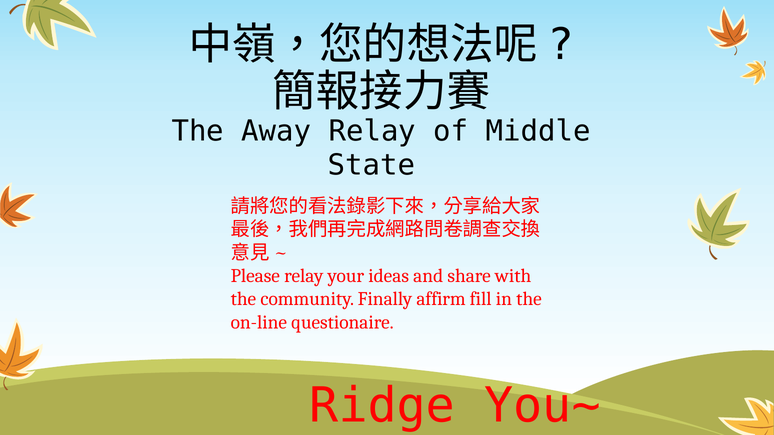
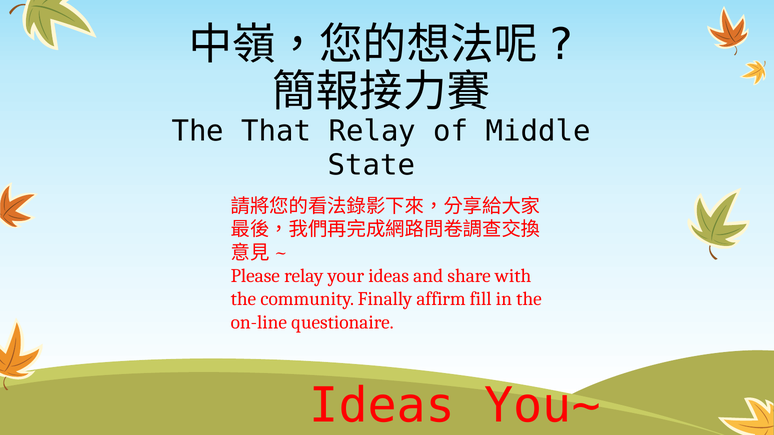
Away: Away -> That
Ridge at (382, 406): Ridge -> Ideas
